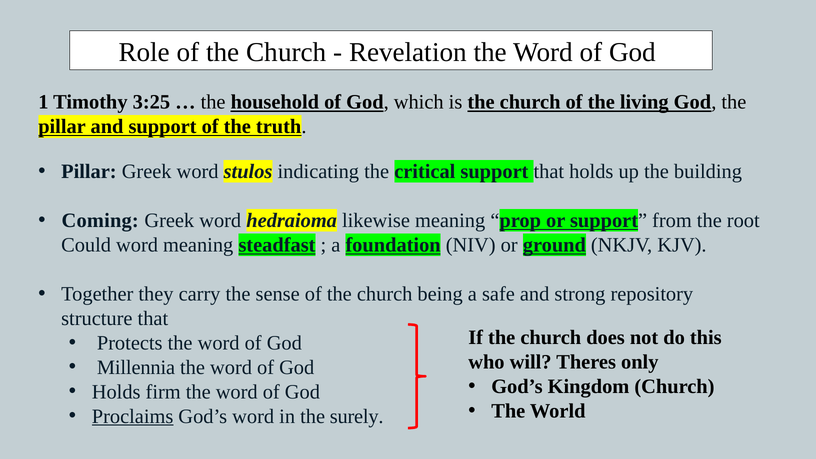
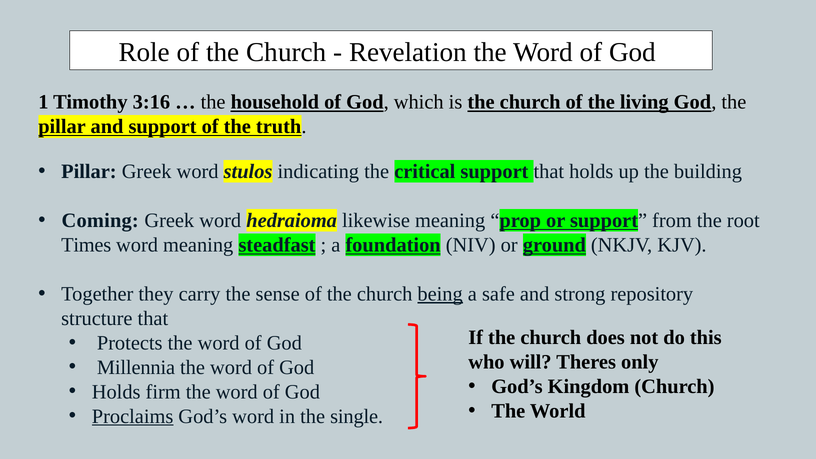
3:25: 3:25 -> 3:16
Could: Could -> Times
being underline: none -> present
surely: surely -> single
